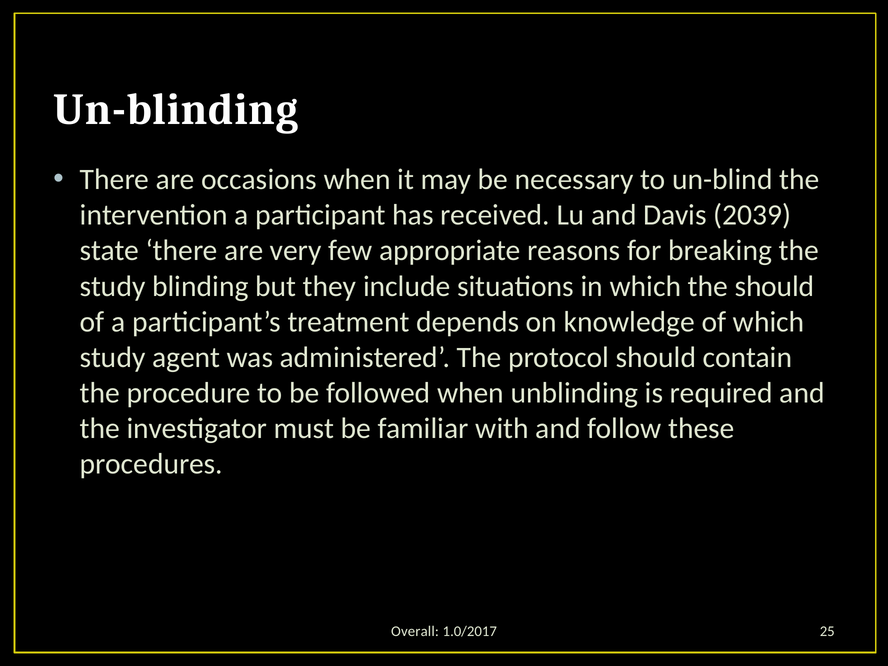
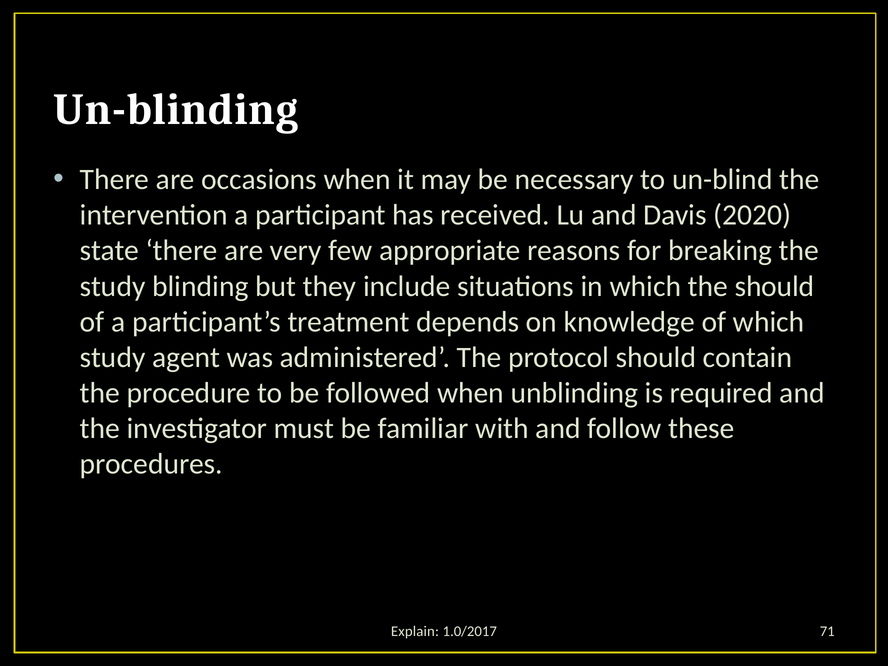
2039: 2039 -> 2020
Overall: Overall -> Explain
25: 25 -> 71
